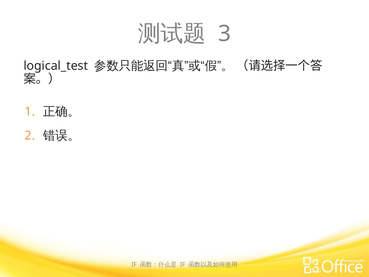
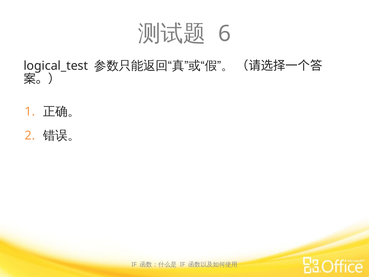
3: 3 -> 6
